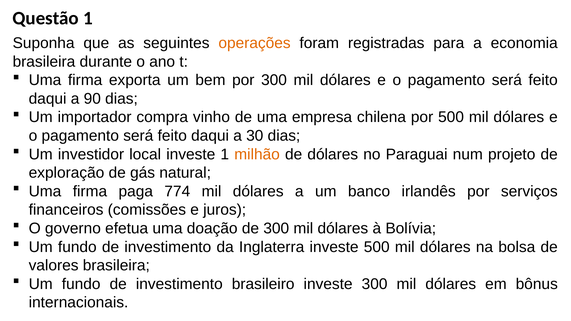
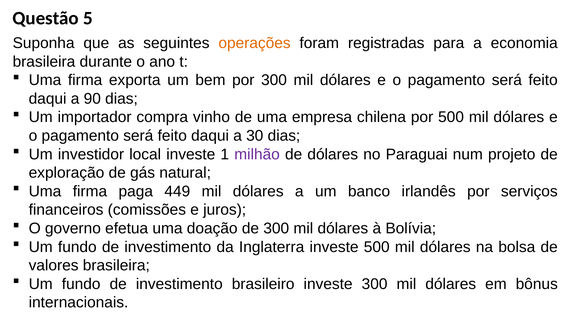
Questão 1: 1 -> 5
milhão colour: orange -> purple
774: 774 -> 449
